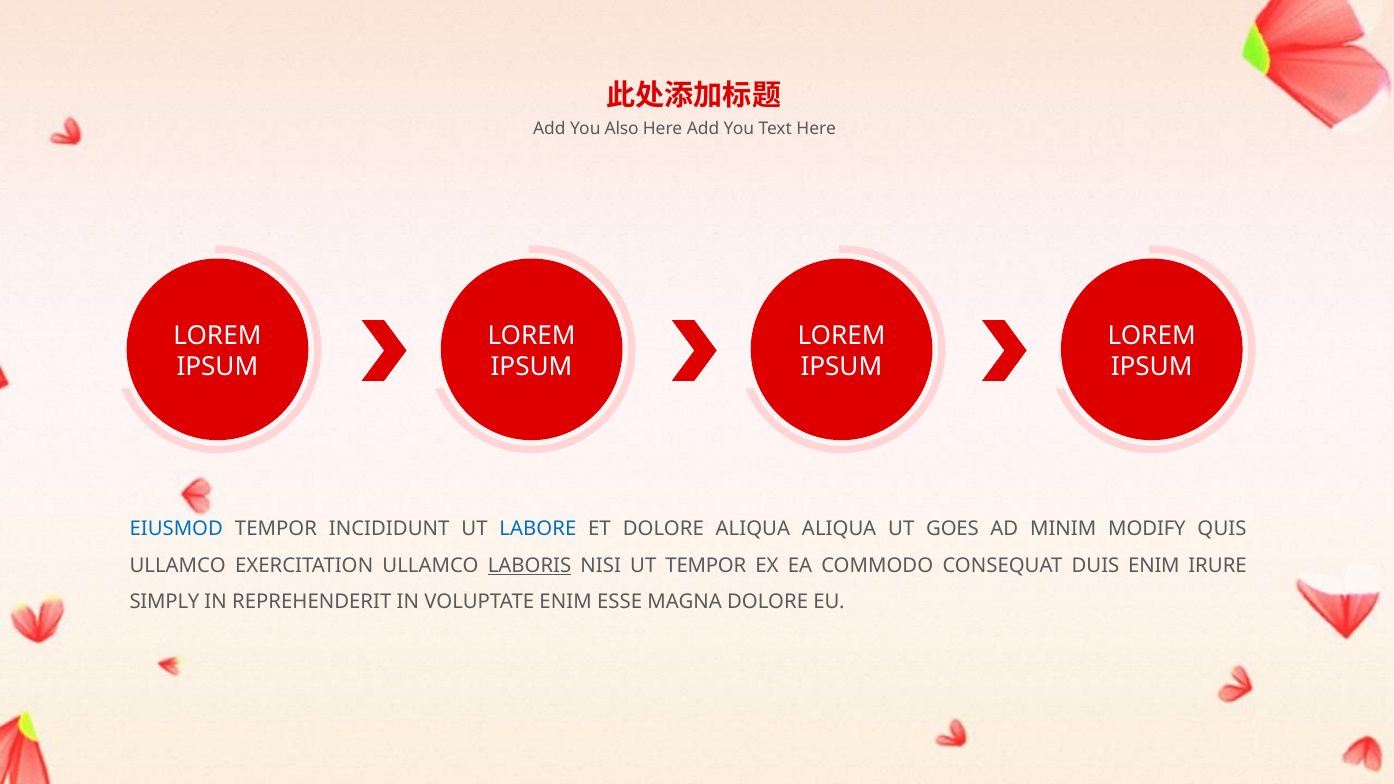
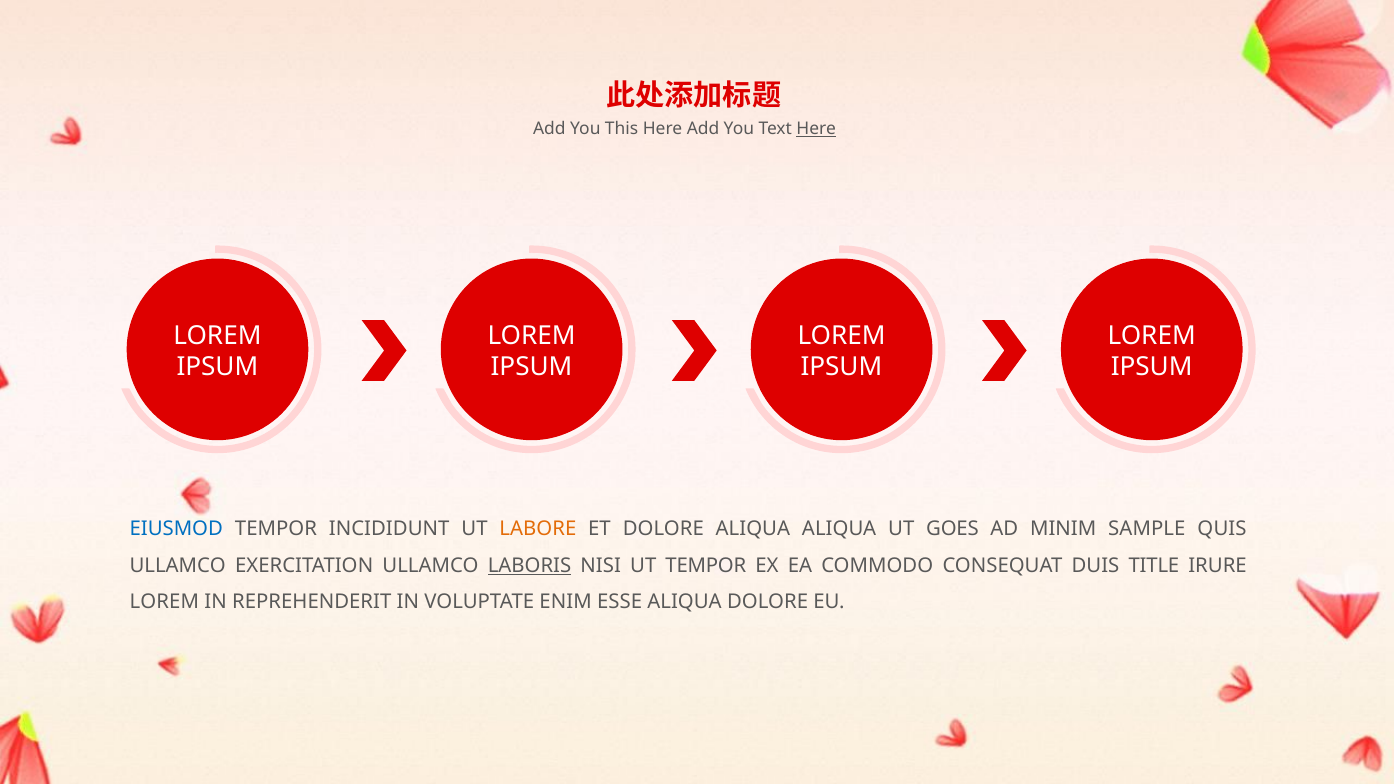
Also: Also -> This
Here at (816, 129) underline: none -> present
LABORE colour: blue -> orange
MODIFY: MODIFY -> SAMPLE
DUIS ENIM: ENIM -> TITLE
SIMPLY at (164, 602): SIMPLY -> LOREM
ESSE MAGNA: MAGNA -> ALIQUA
